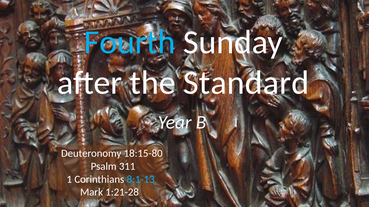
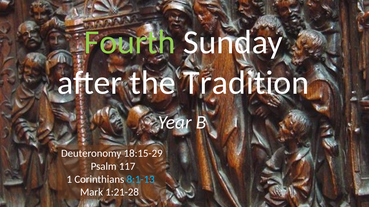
Fourth colour: light blue -> light green
Standard: Standard -> Tradition
18:15-80: 18:15-80 -> 18:15-29
311: 311 -> 117
